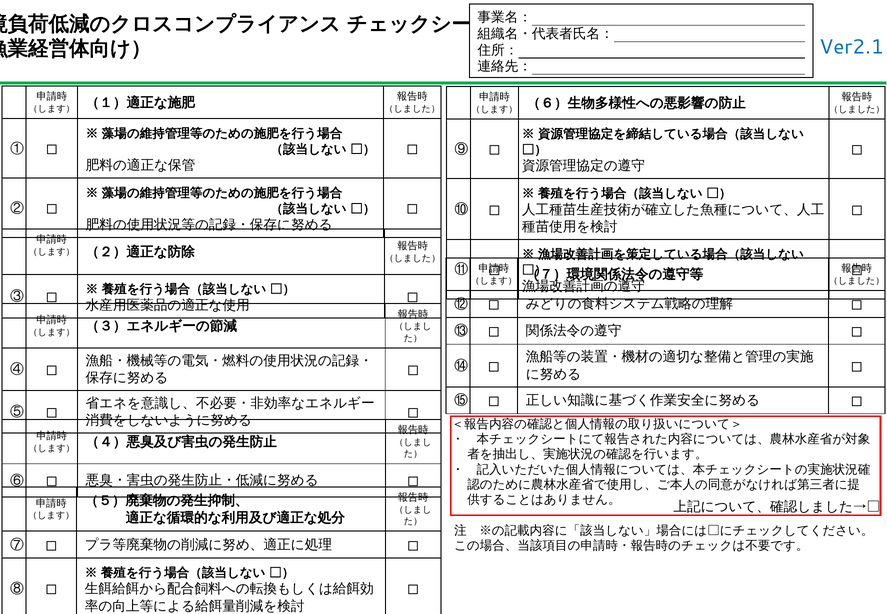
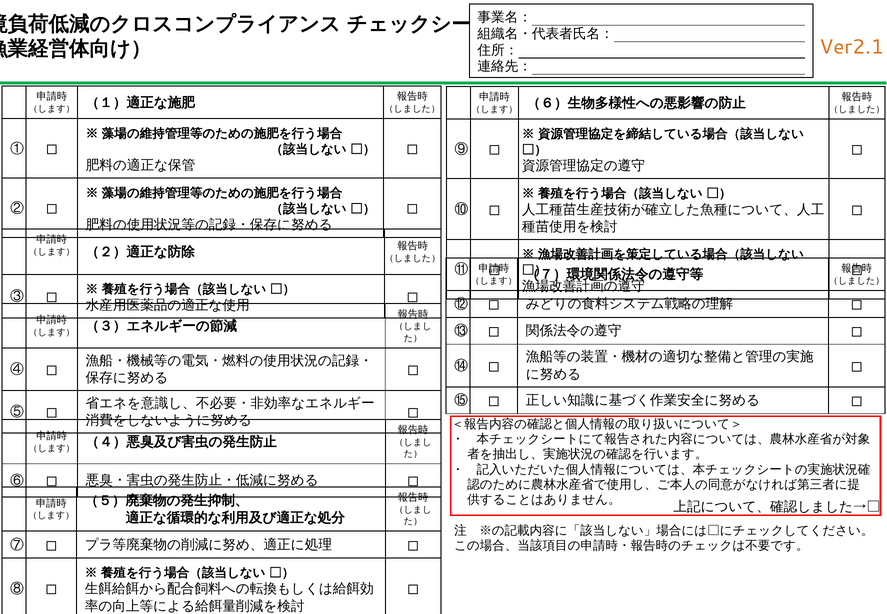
Ver2.1 colour: blue -> orange
